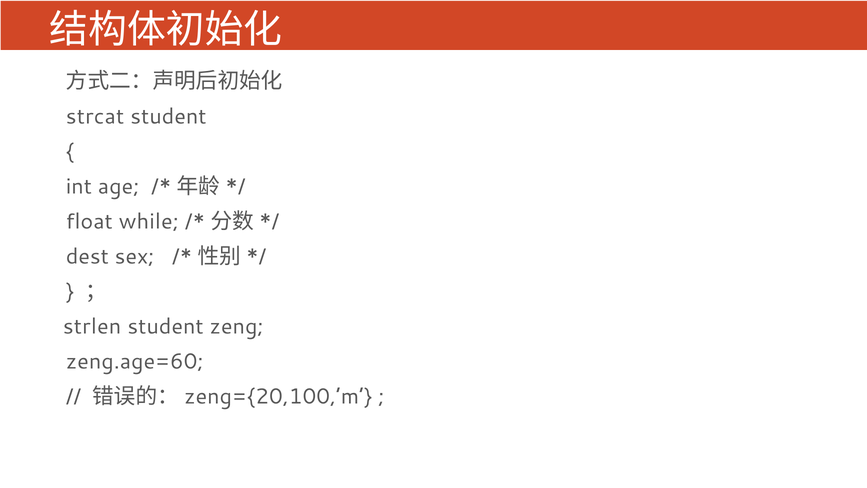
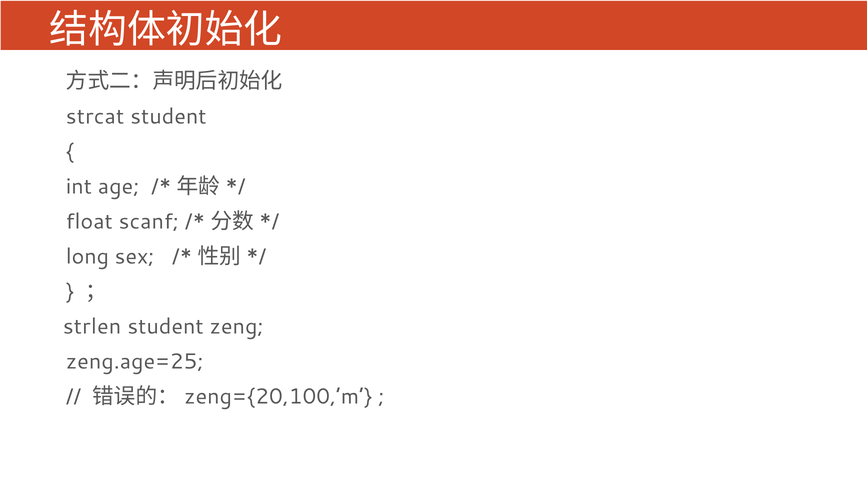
while: while -> scanf
dest: dest -> long
zeng.age=60: zeng.age=60 -> zeng.age=25
